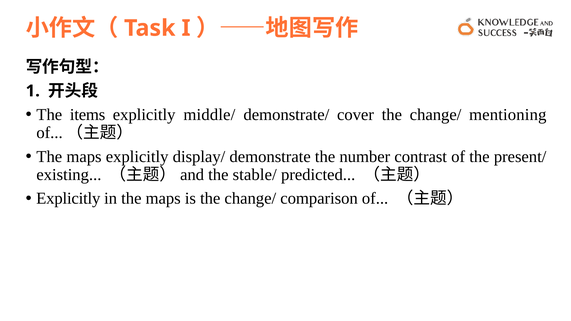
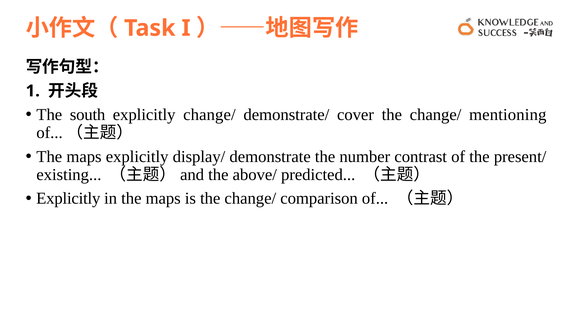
items: items -> south
explicitly middle/: middle/ -> change/
stable/: stable/ -> above/
